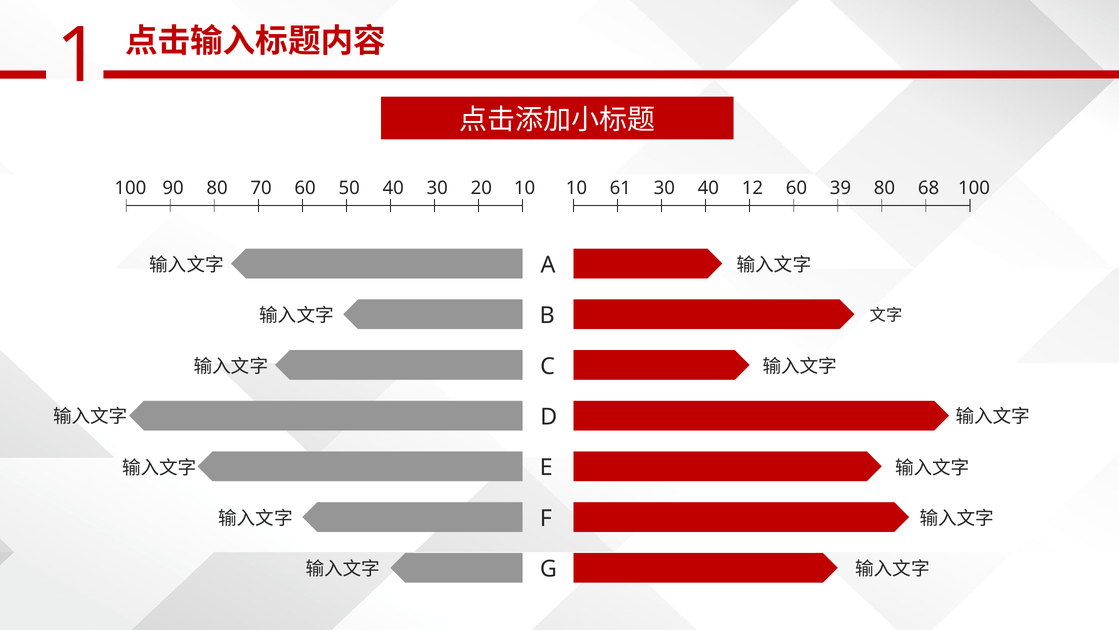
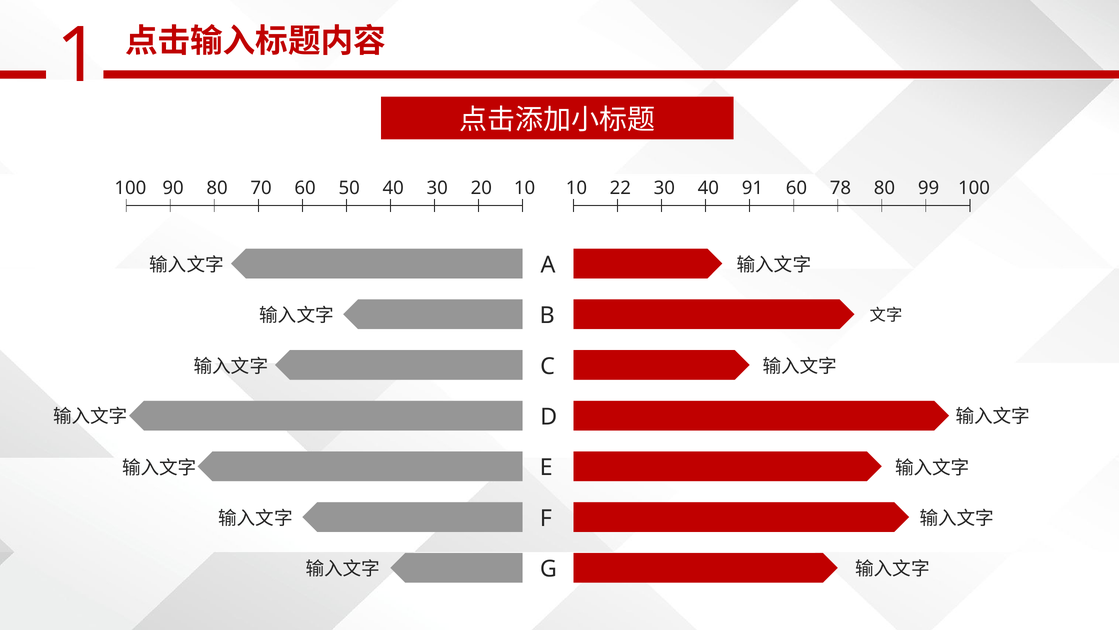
61: 61 -> 22
12: 12 -> 91
39: 39 -> 78
68: 68 -> 99
